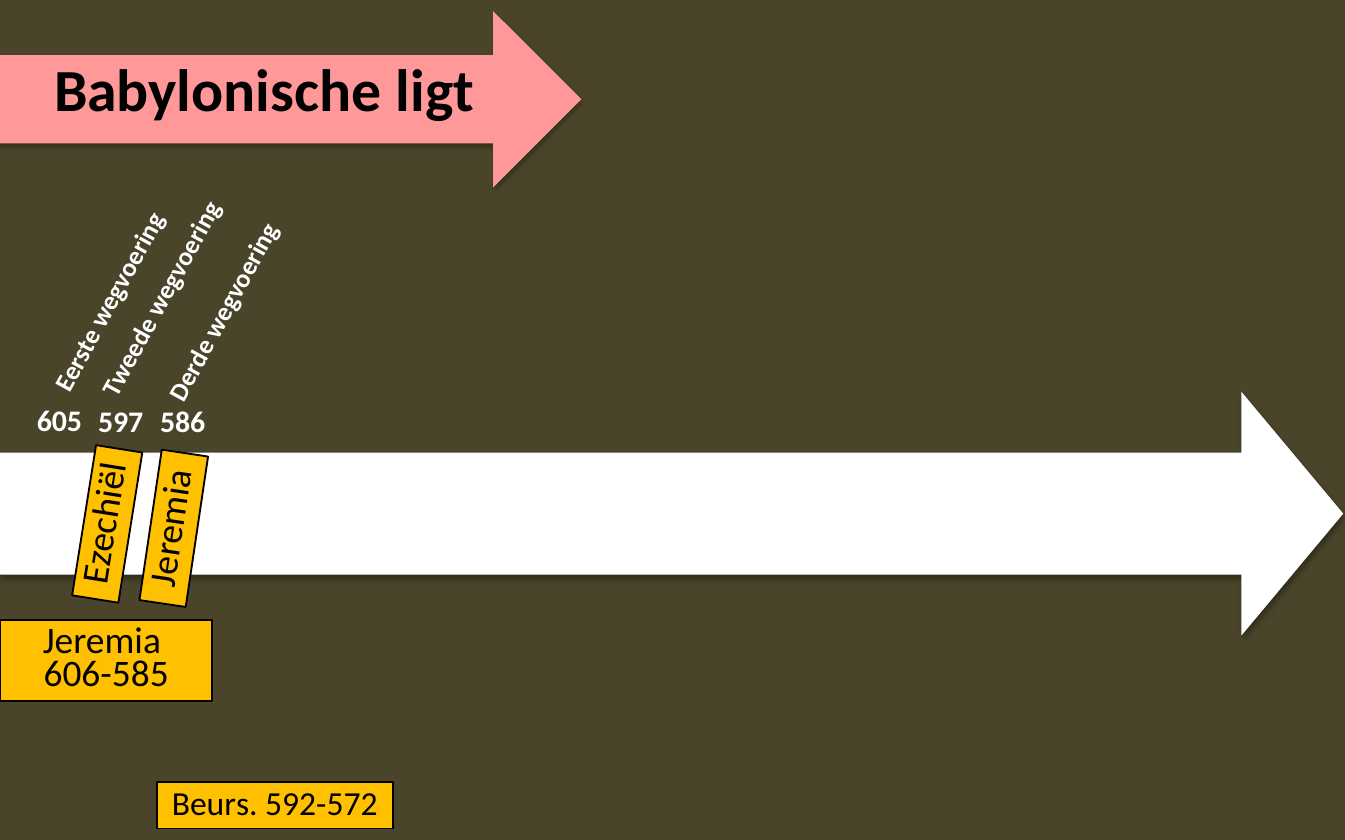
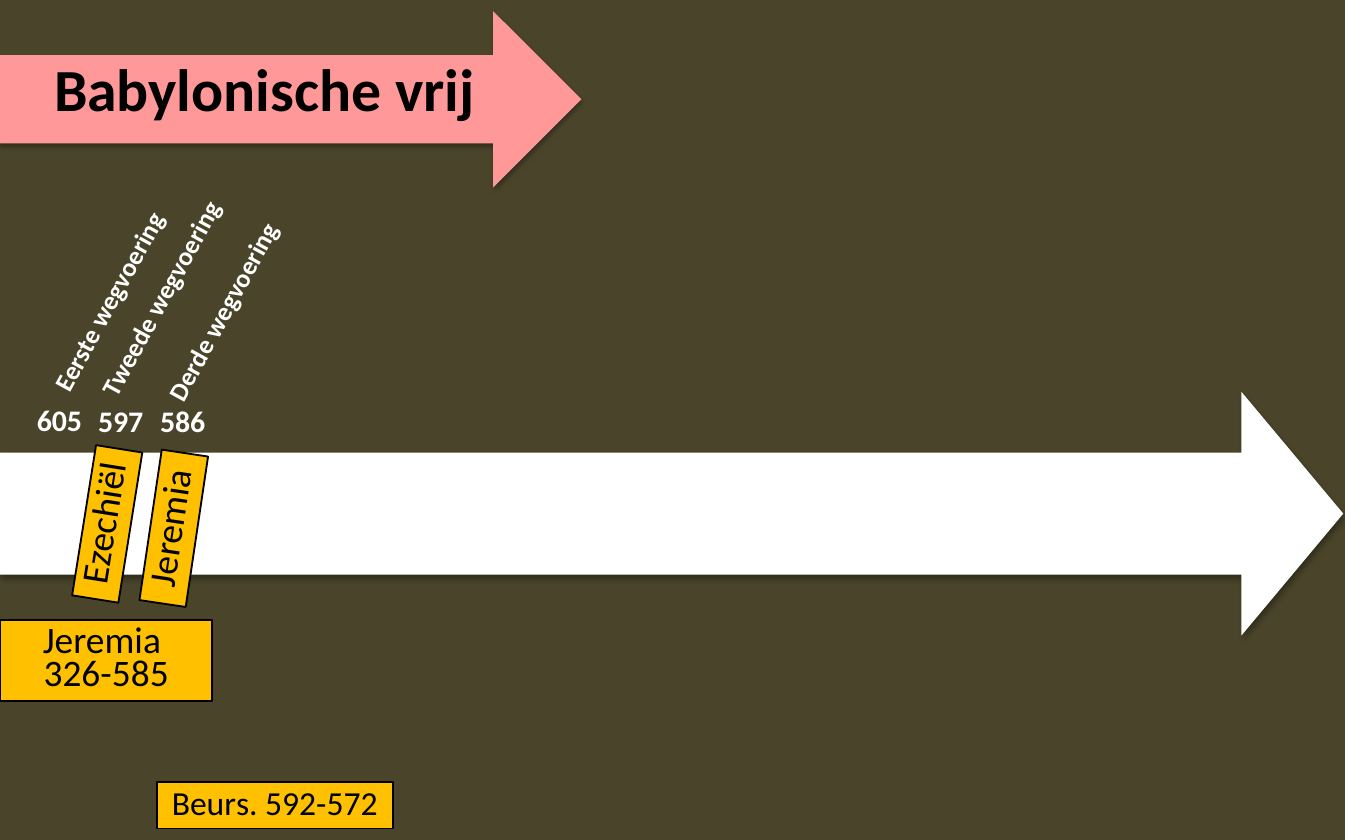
ligt: ligt -> vrij
606-585: 606-585 -> 326-585
